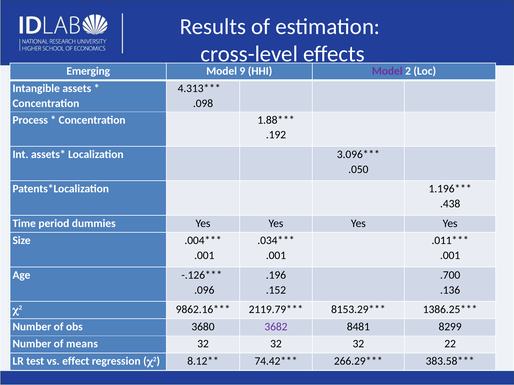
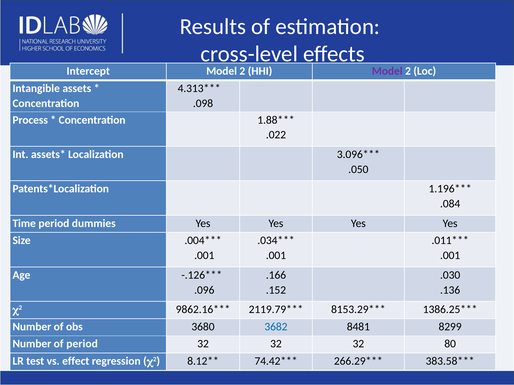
Emerging: Emerging -> Intercept
9 at (242, 71): 9 -> 2
.192: .192 -> .022
.438: .438 -> .084
.196: .196 -> .166
.700: .700 -> .030
3682 colour: purple -> blue
of means: means -> period
22: 22 -> 80
